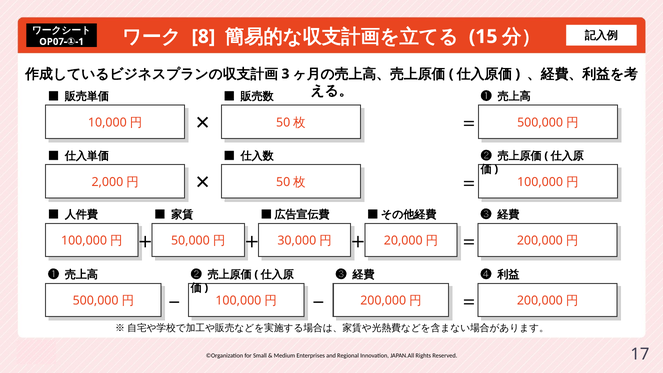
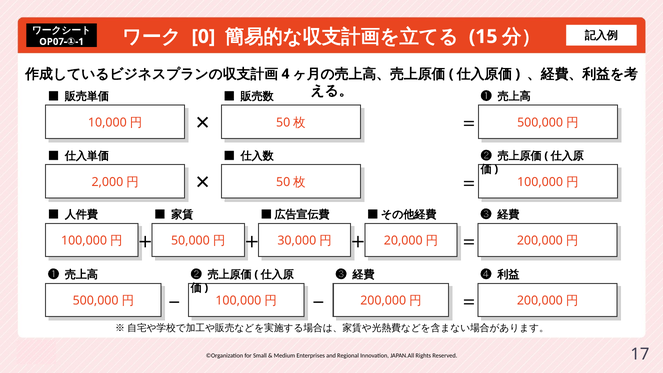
8: 8 -> 0
3: 3 -> 4
